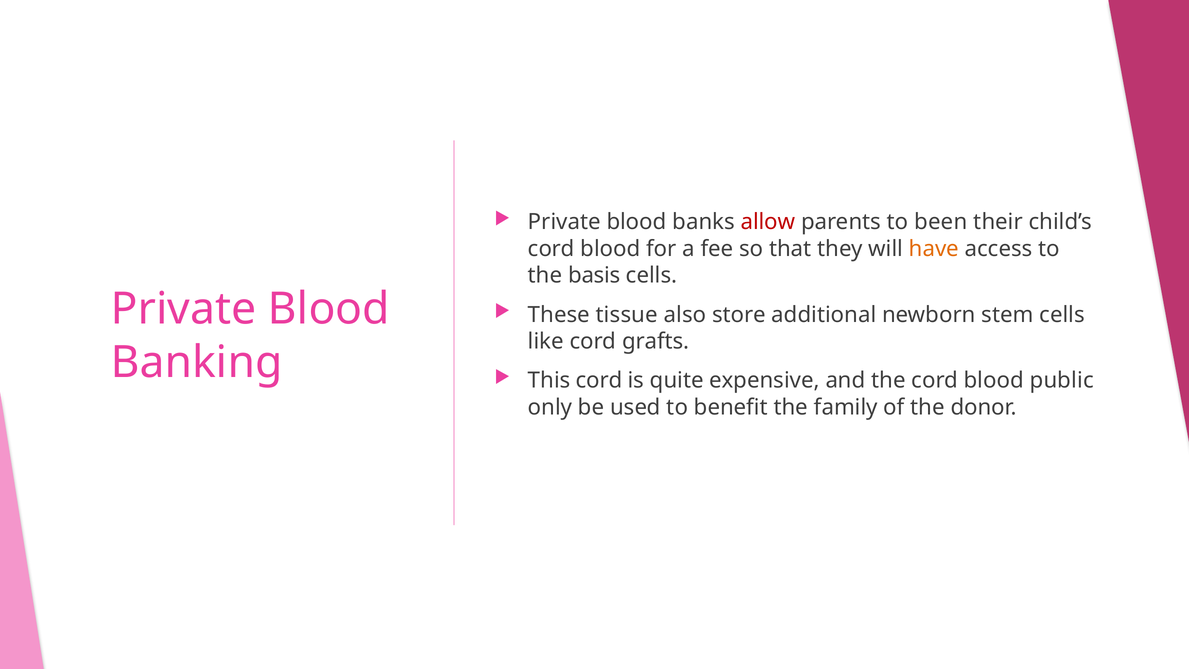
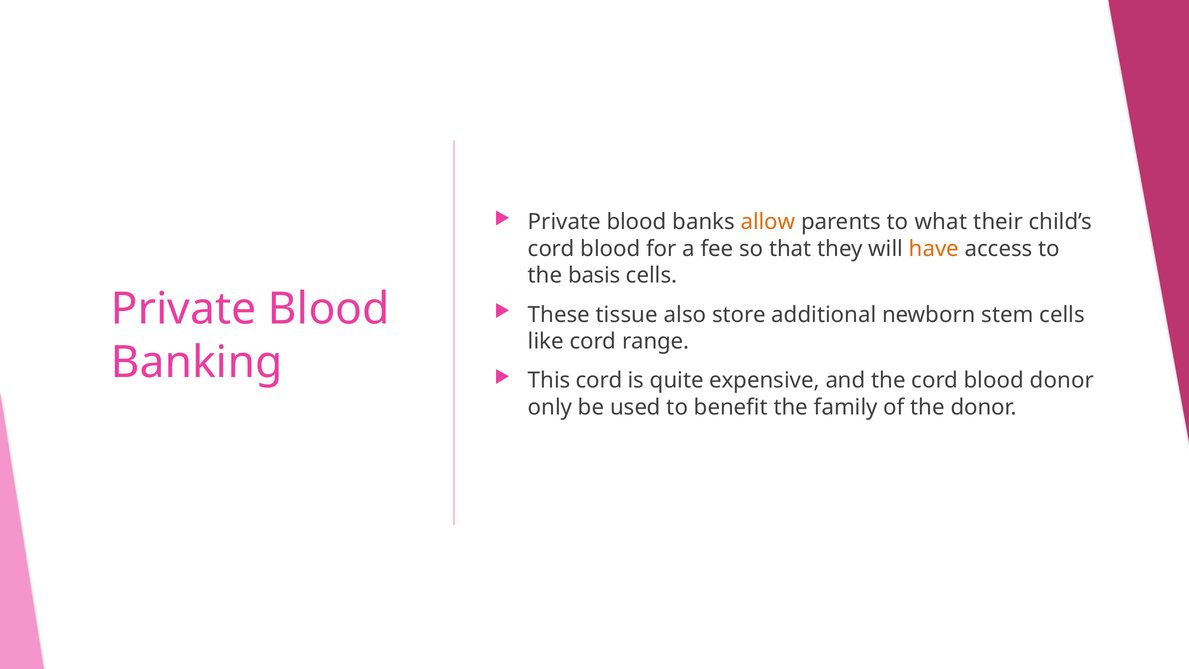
allow colour: red -> orange
been: been -> what
grafts: grafts -> range
blood public: public -> donor
